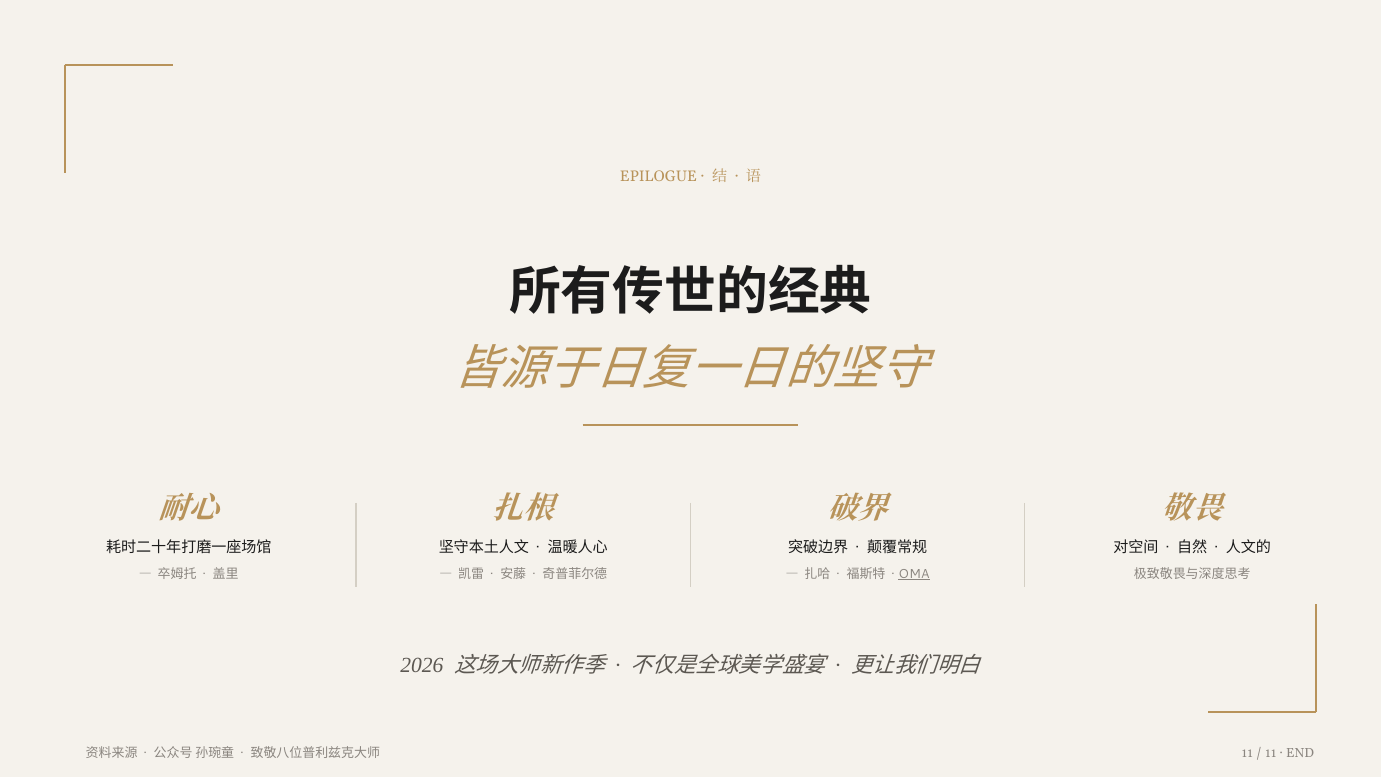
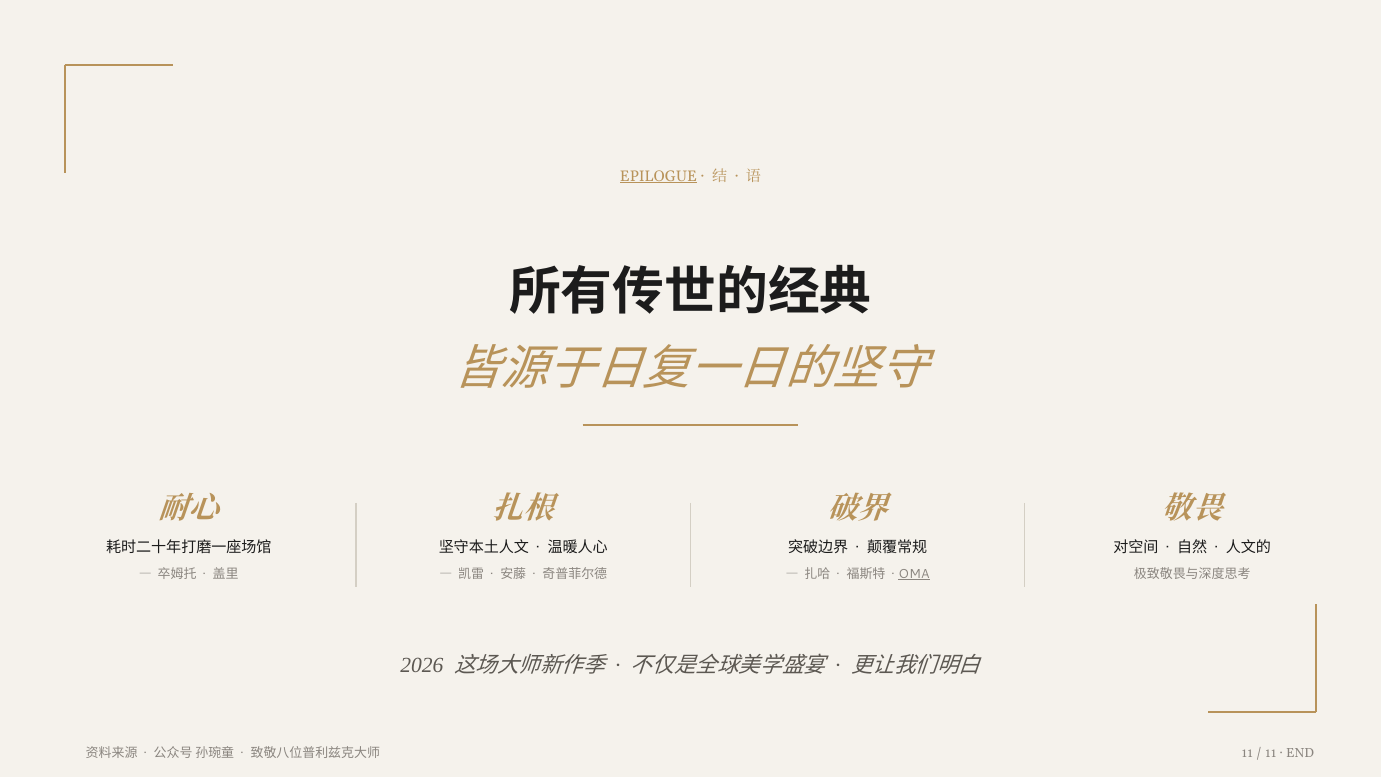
EPILOGUE underline: none -> present
